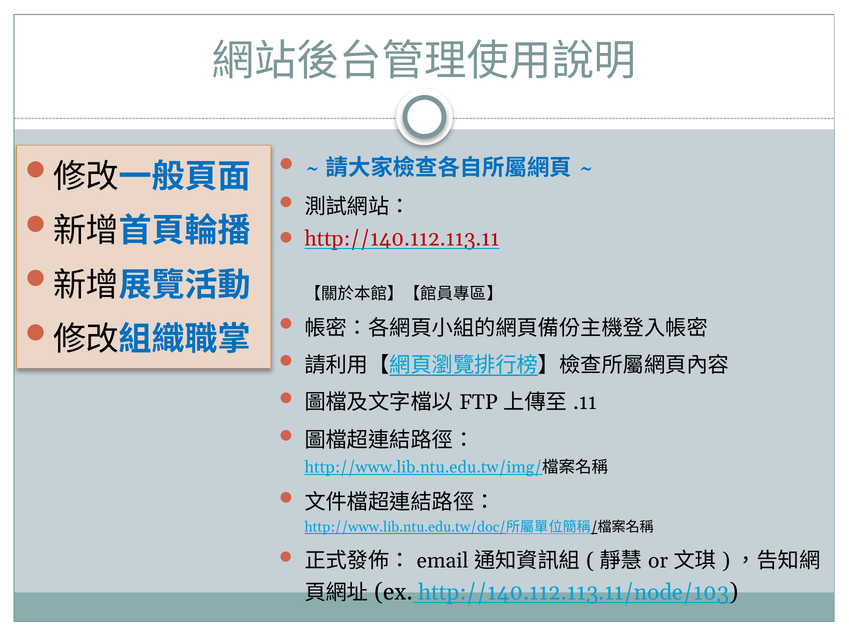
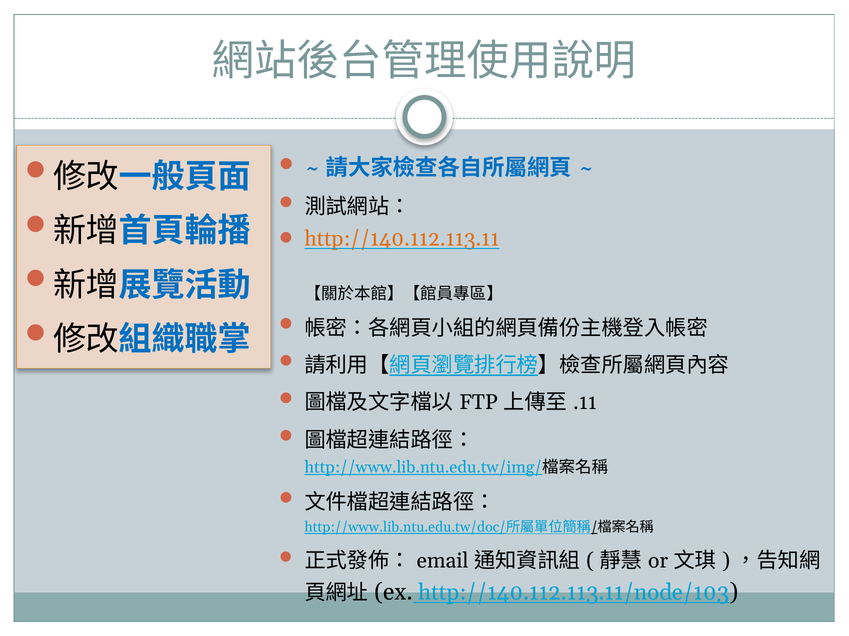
http://140.112.113.11 colour: red -> orange
